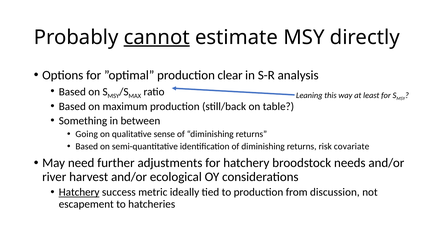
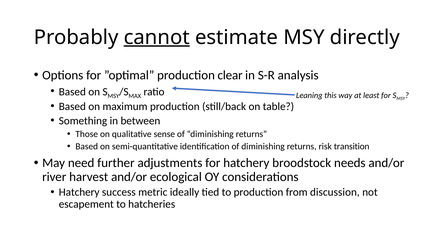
Going: Going -> Those
covariate: covariate -> transition
Hatchery at (79, 192) underline: present -> none
